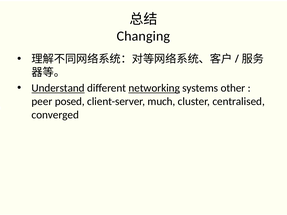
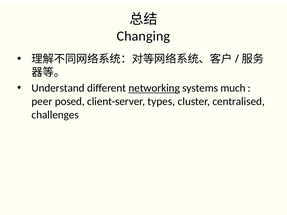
Understand underline: present -> none
other: other -> much
much: much -> types
converged: converged -> challenges
